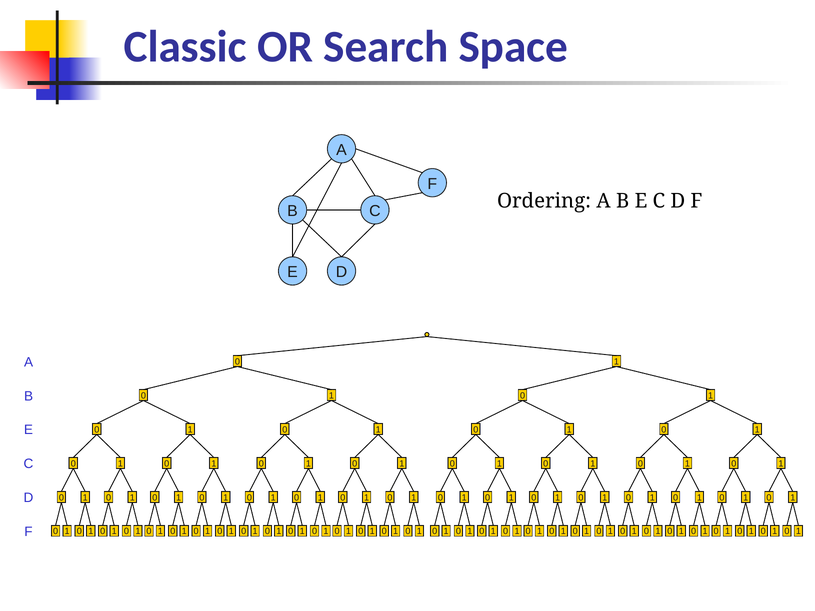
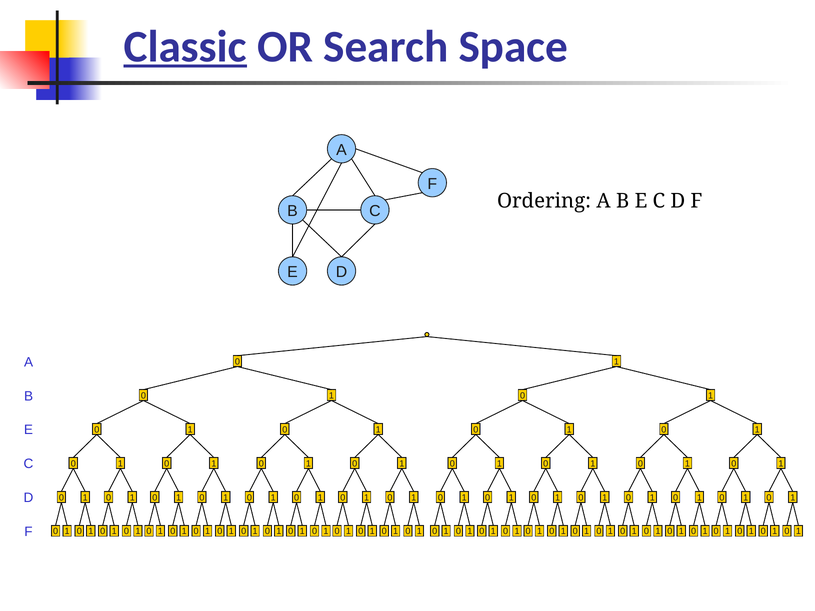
Classic underline: none -> present
